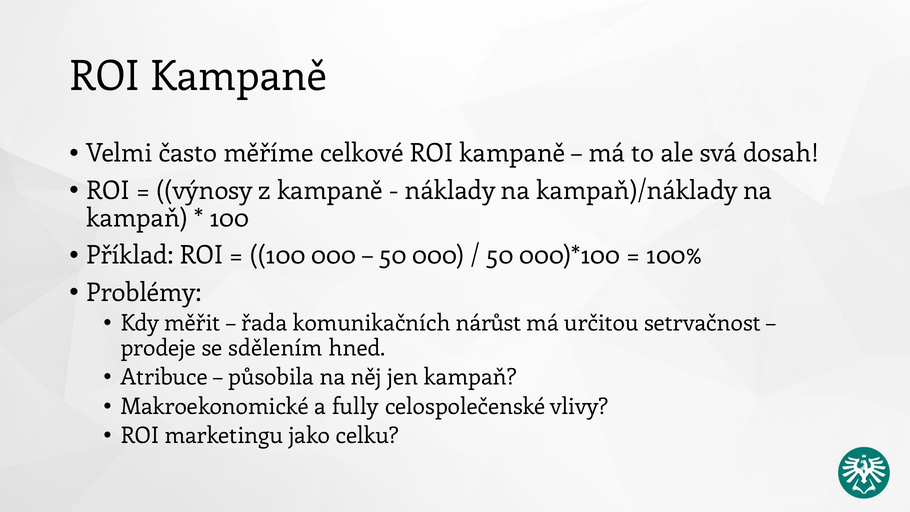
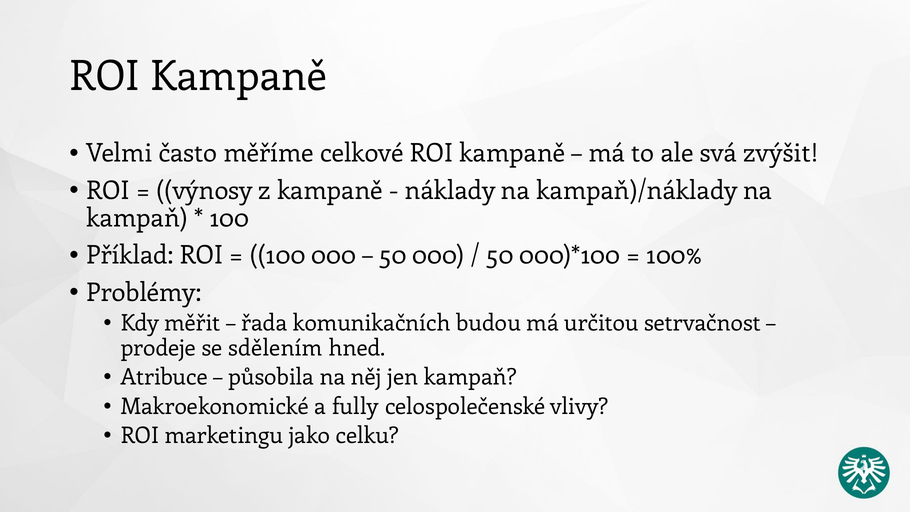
dosah: dosah -> zvýšit
nárůst: nárůst -> budou
